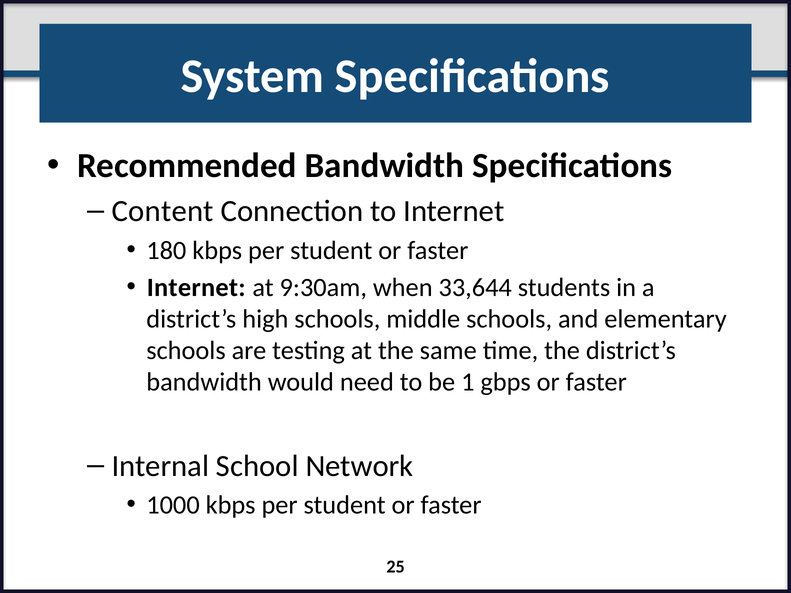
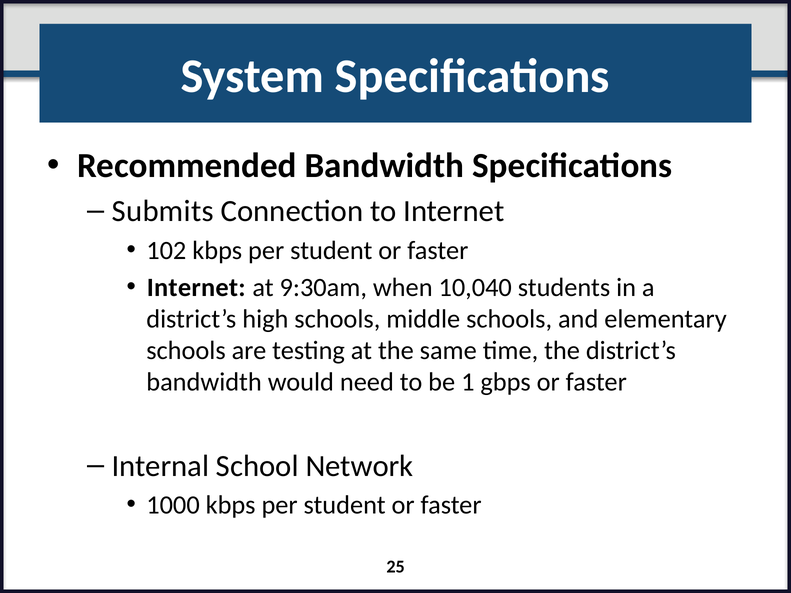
Content: Content -> Submits
180: 180 -> 102
33,644: 33,644 -> 10,040
